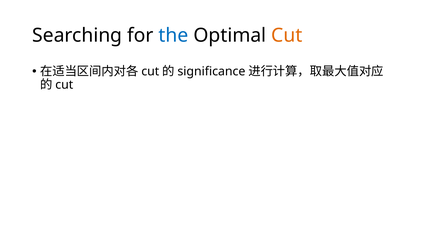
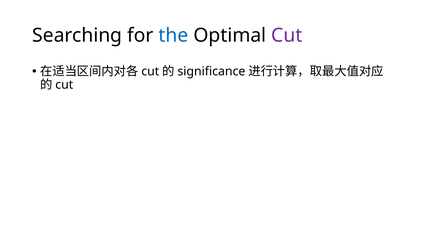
Cut at (287, 35) colour: orange -> purple
